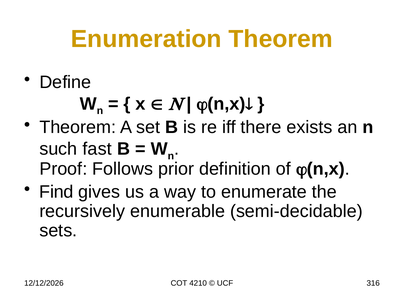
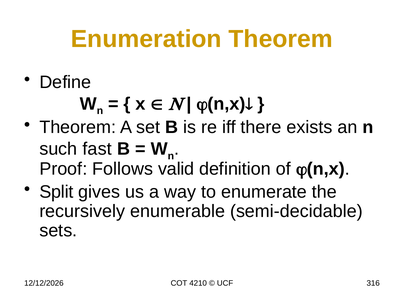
prior: prior -> valid
Find: Find -> Split
